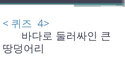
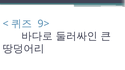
4>: 4> -> 9>
